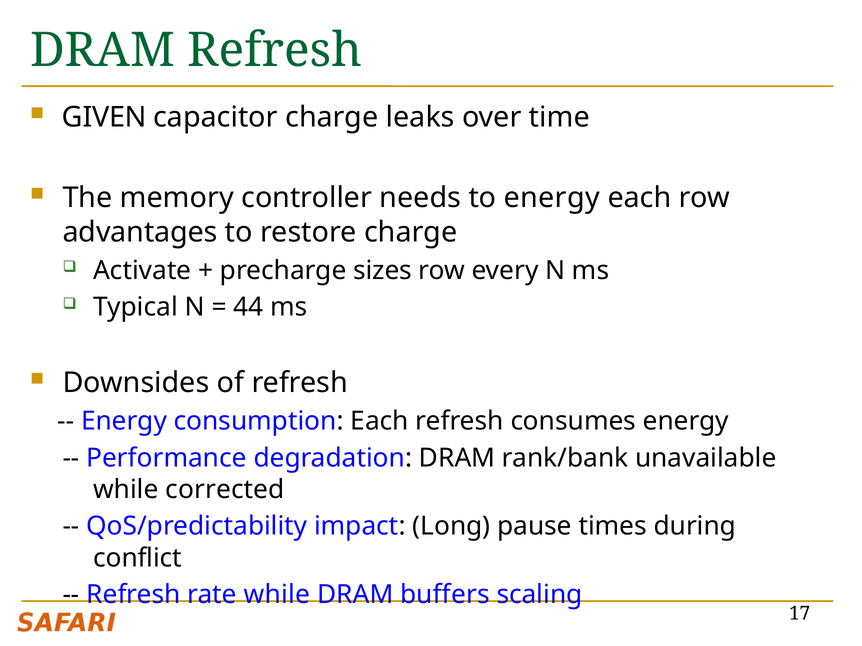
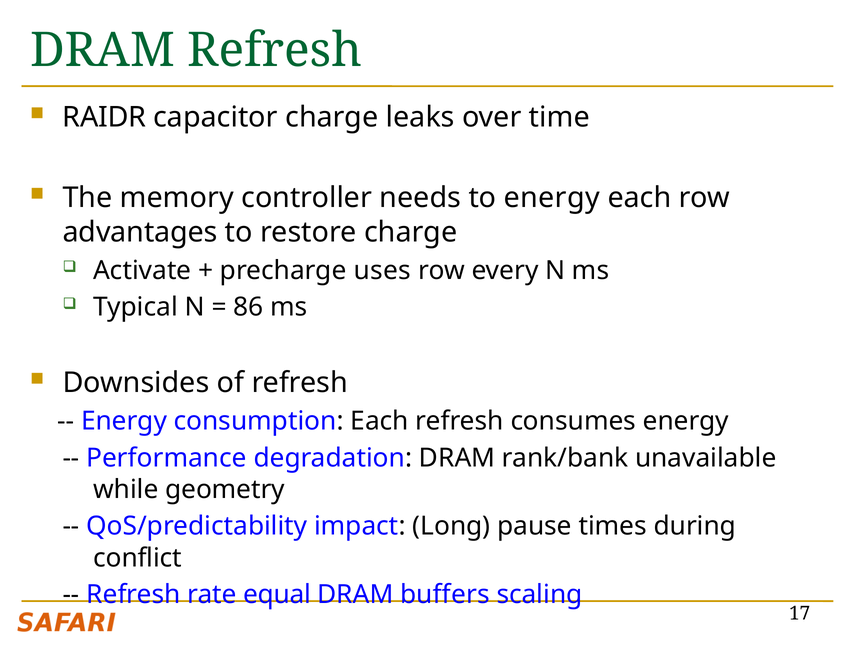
GIVEN: GIVEN -> RAIDR
sizes: sizes -> uses
44: 44 -> 86
corrected: corrected -> geometry
rate while: while -> equal
